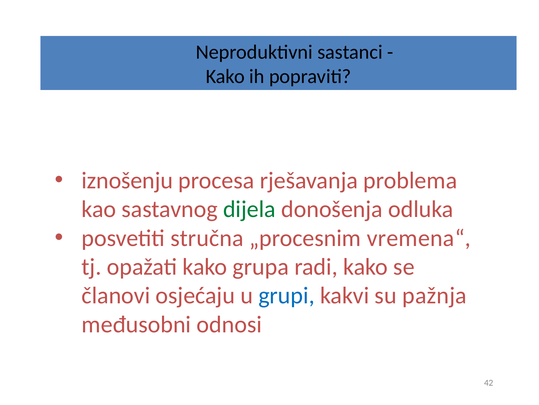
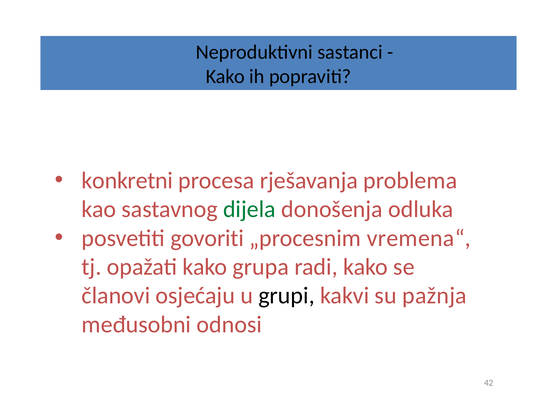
iznošenju: iznošenju -> konkretni
stručna: stručna -> govoriti
grupi colour: blue -> black
